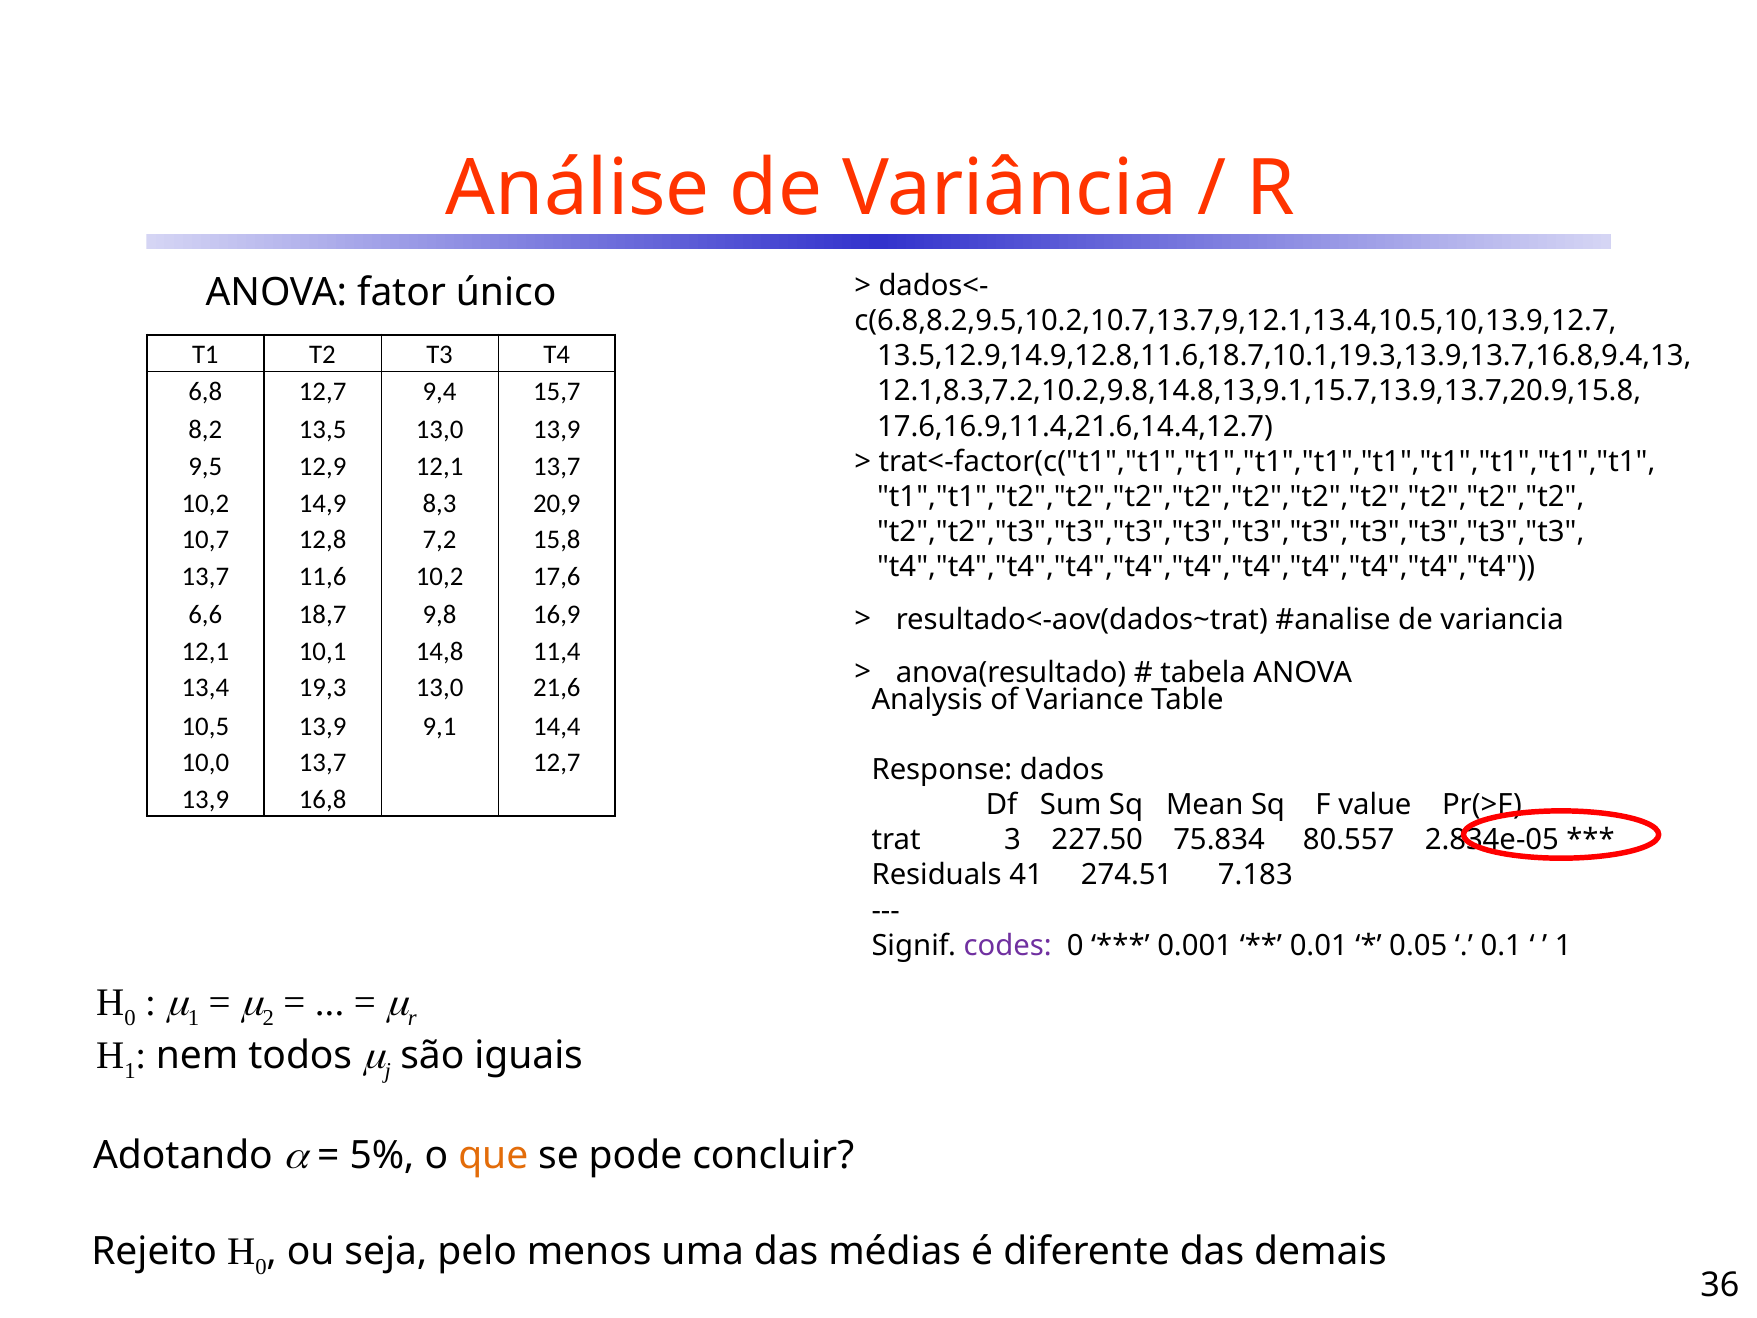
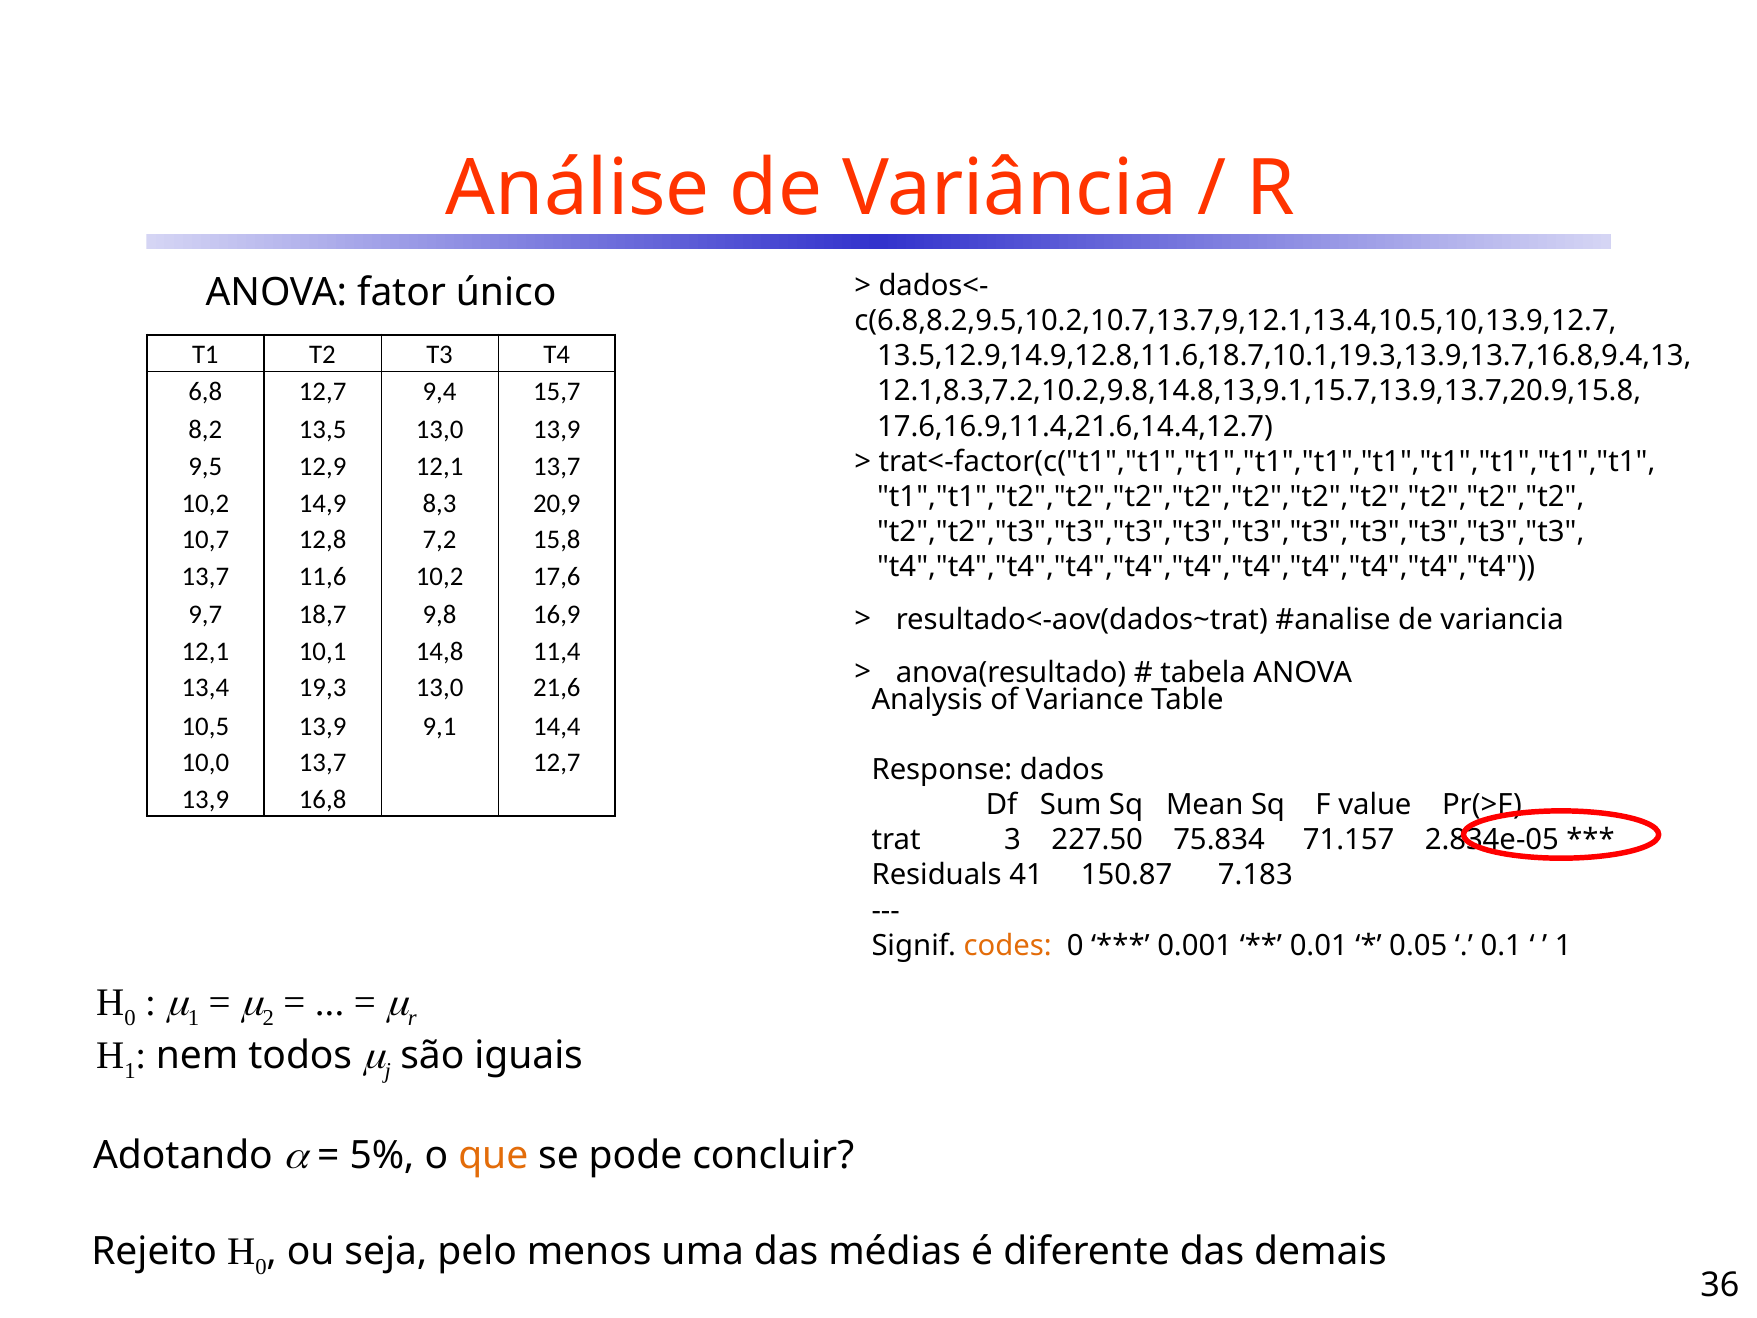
6,6: 6,6 -> 9,7
80.557: 80.557 -> 71.157
274.51: 274.51 -> 150.87
codes colour: purple -> orange
